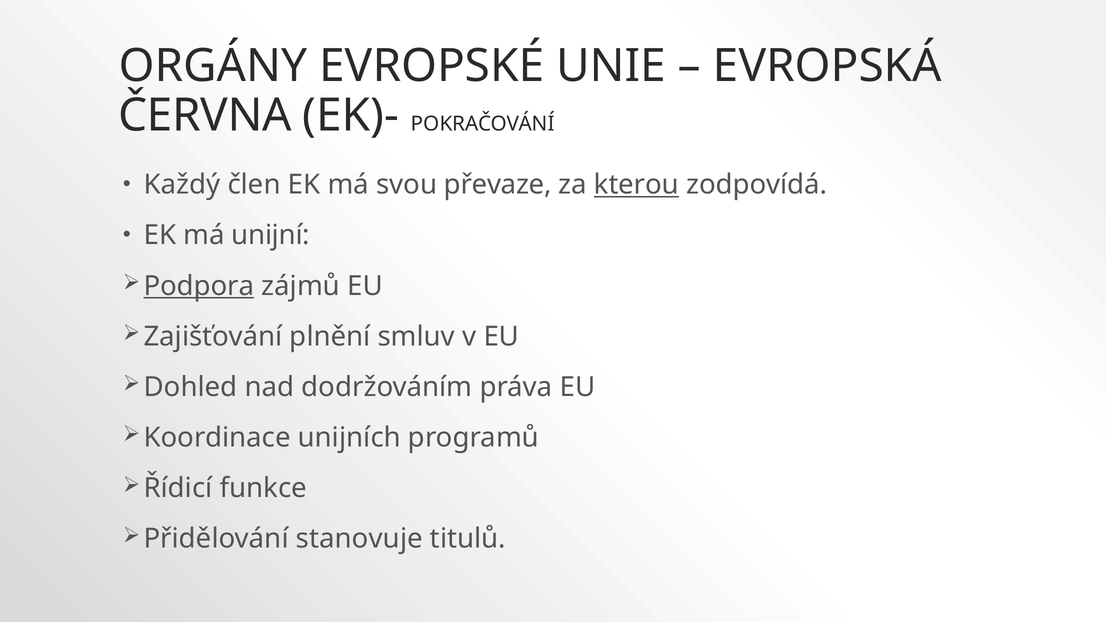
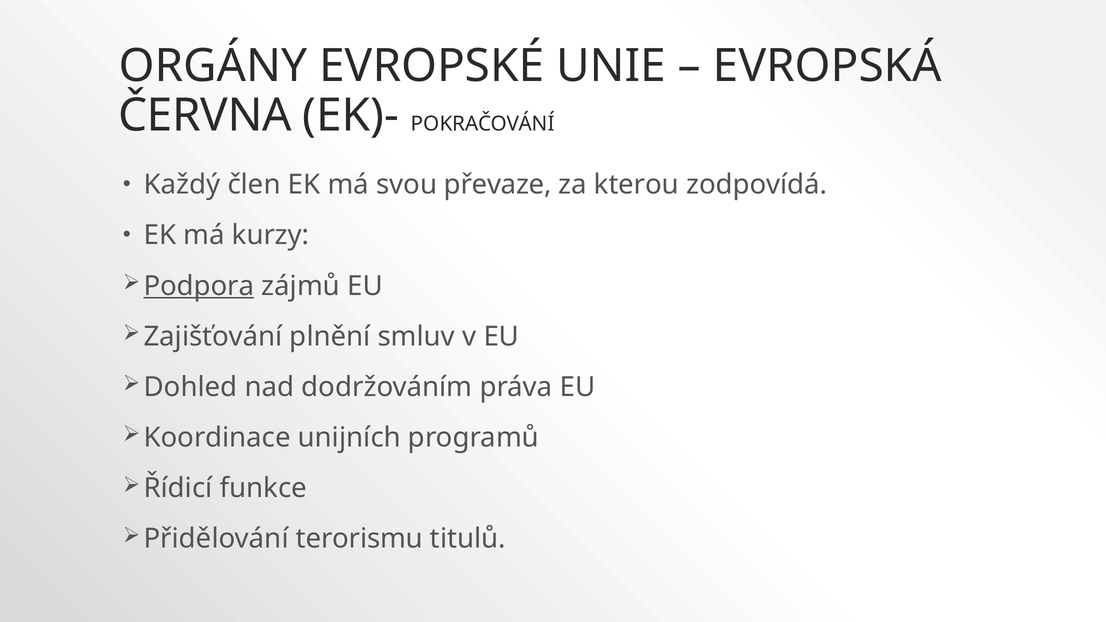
kterou underline: present -> none
unijní: unijní -> kurzy
stanovuje: stanovuje -> terorismu
